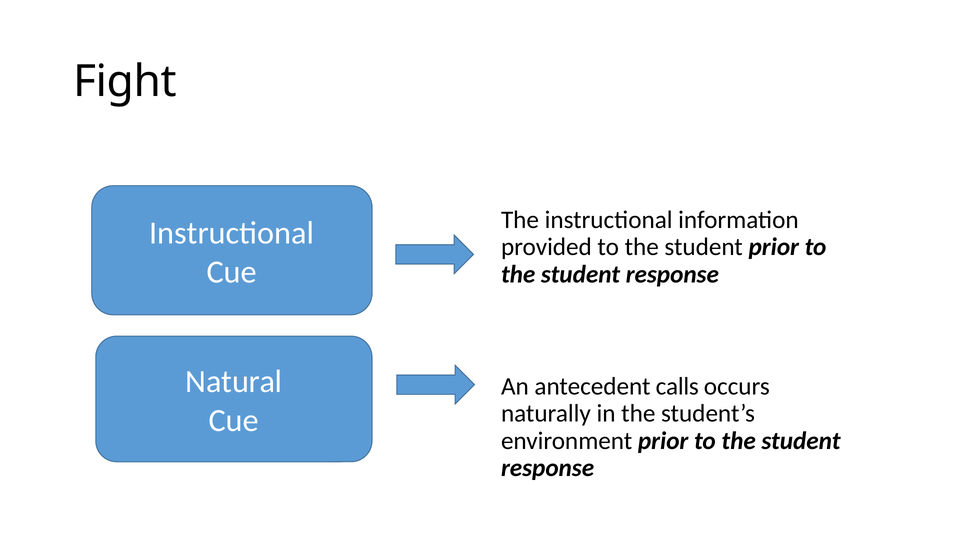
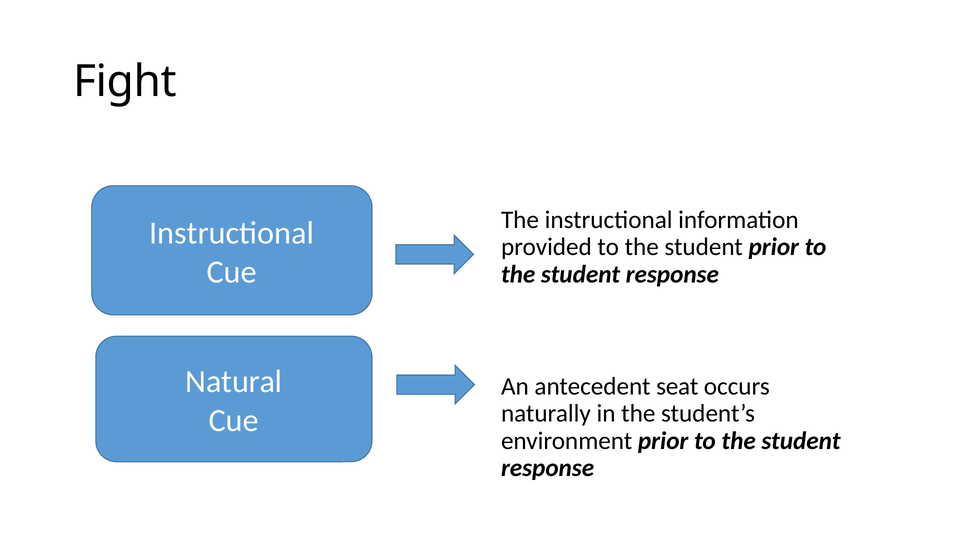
calls: calls -> seat
